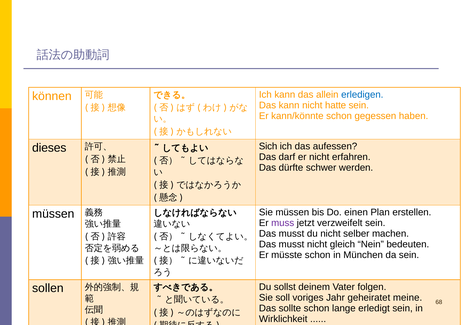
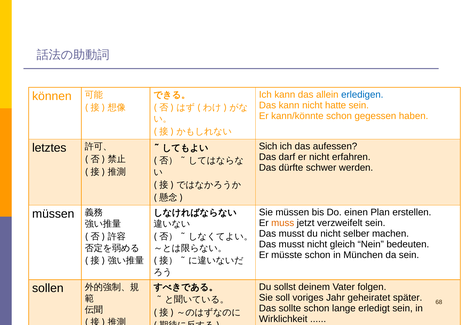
dieses: dieses -> letztes
muss colour: purple -> orange
meine: meine -> später
